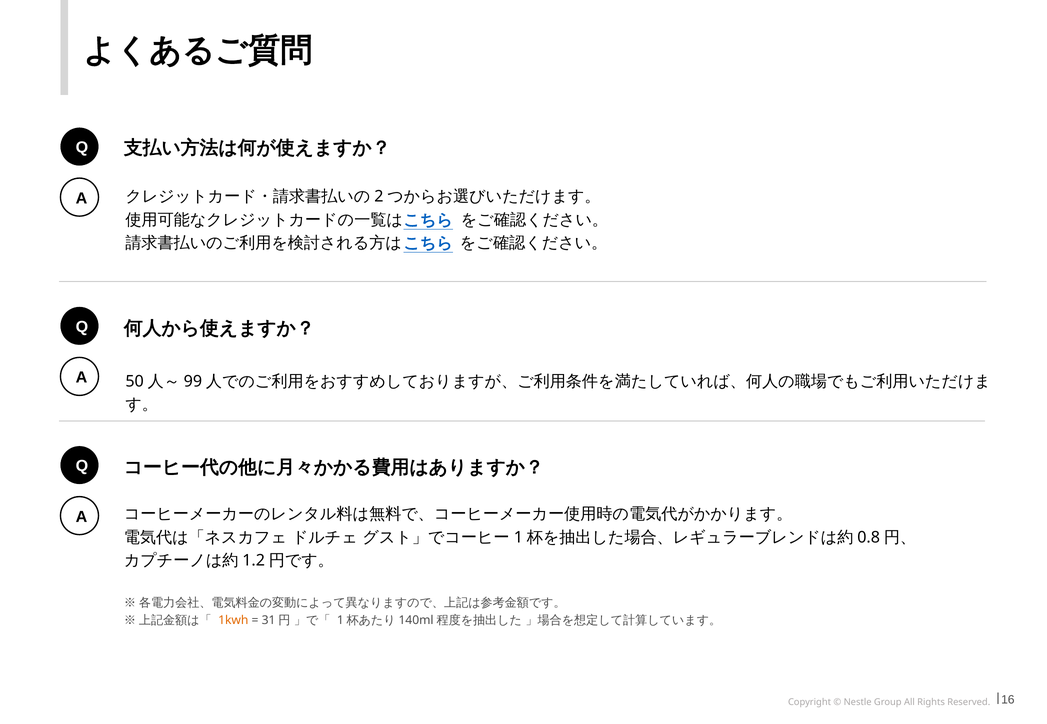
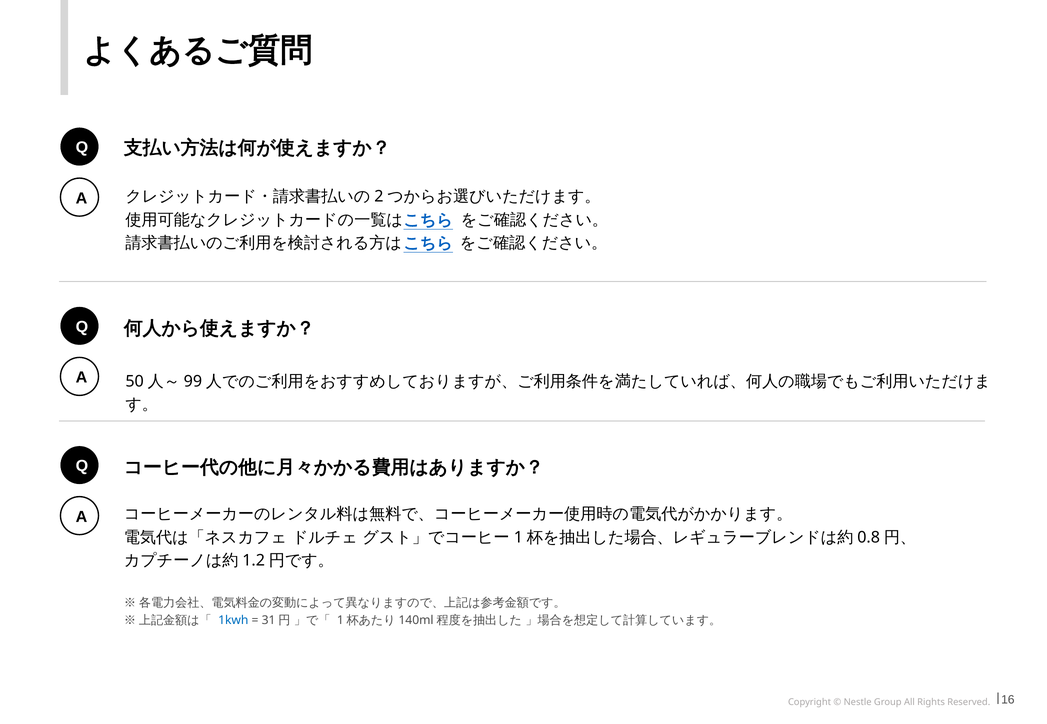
1kwh colour: orange -> blue
